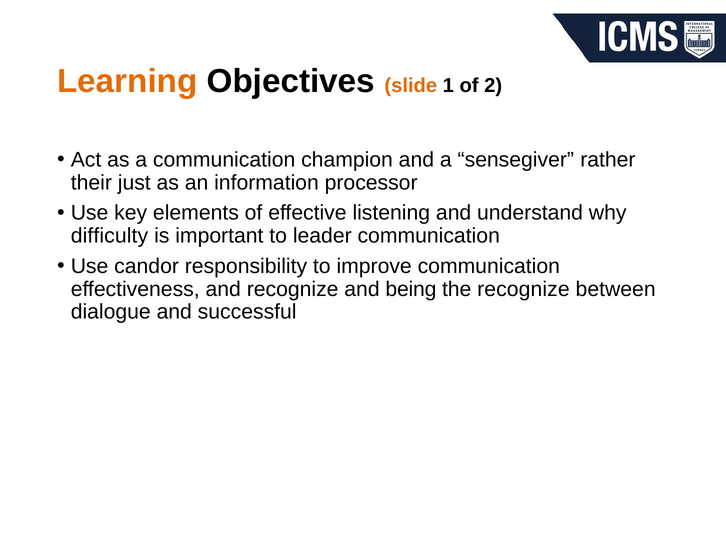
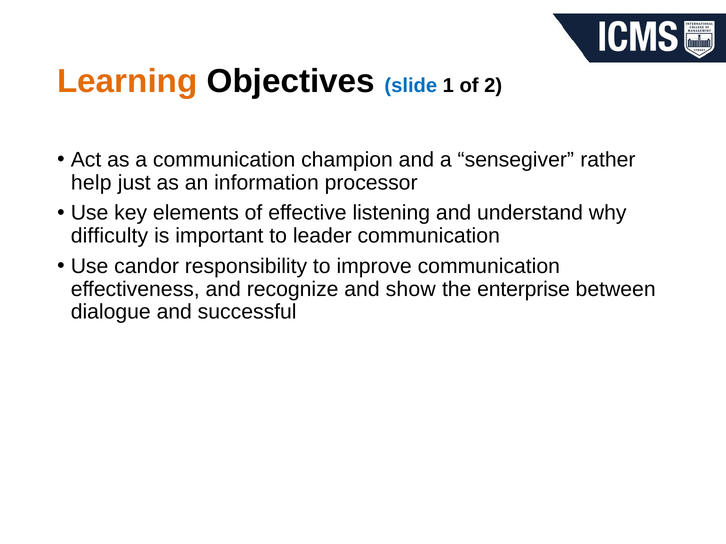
slide colour: orange -> blue
their: their -> help
being: being -> show
the recognize: recognize -> enterprise
